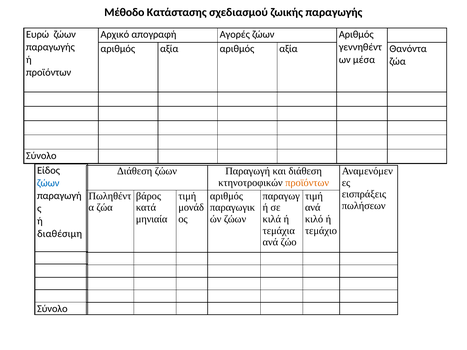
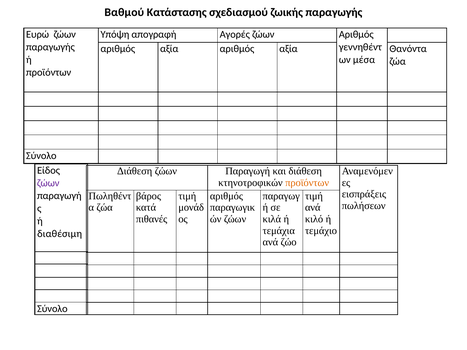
Μέθοδο: Μέθοδο -> Βαθμού
Αρχικό: Αρχικό -> Υπόψη
ζώων at (48, 183) colour: blue -> purple
μηνιαία: μηνιαία -> πιθανές
